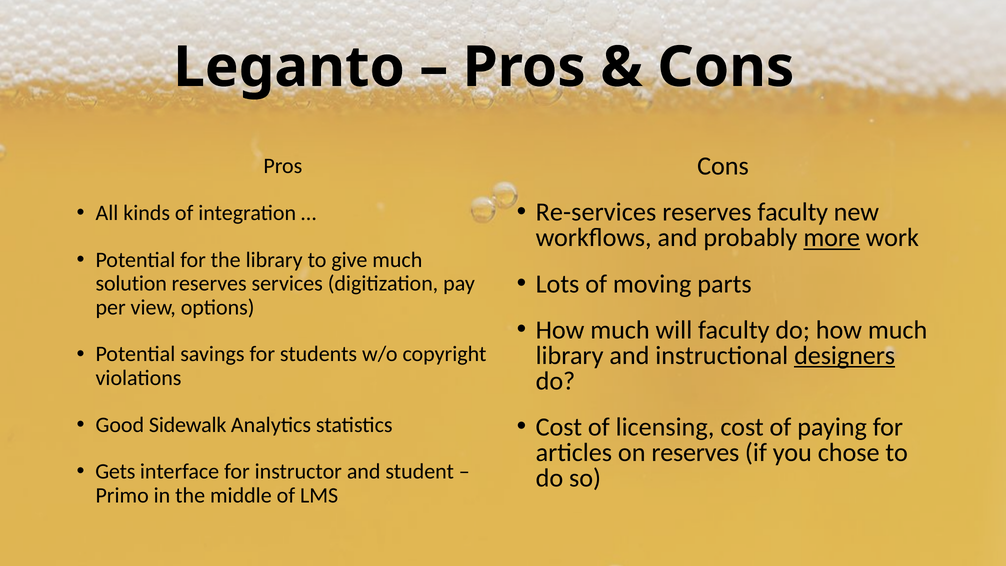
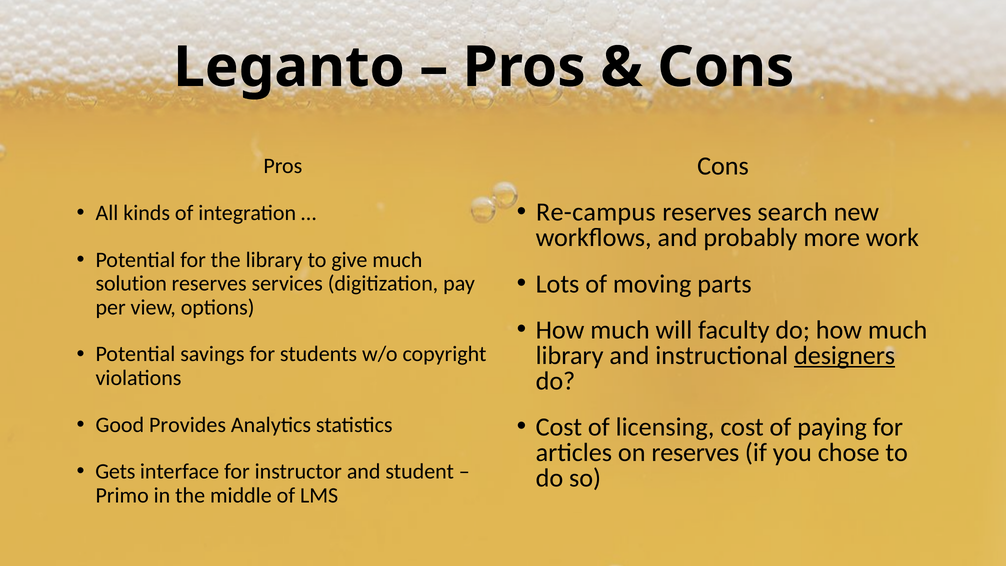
Re-services: Re-services -> Re-campus
reserves faculty: faculty -> search
more underline: present -> none
Sidewalk: Sidewalk -> Provides
